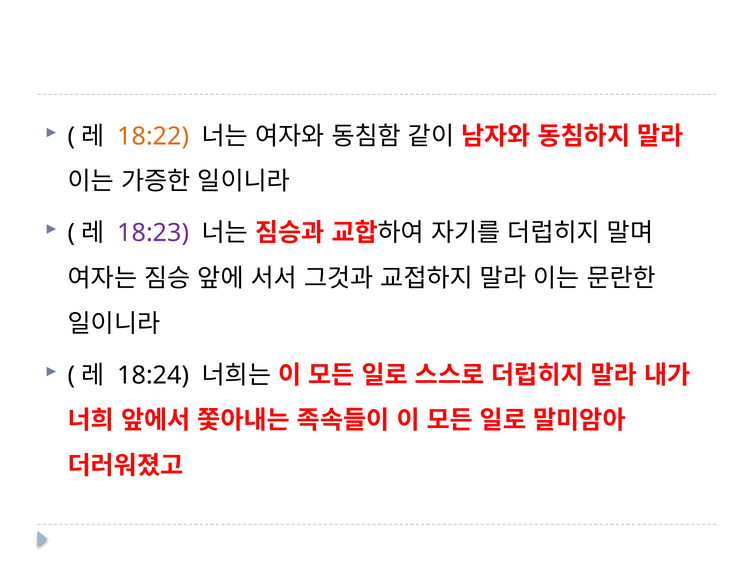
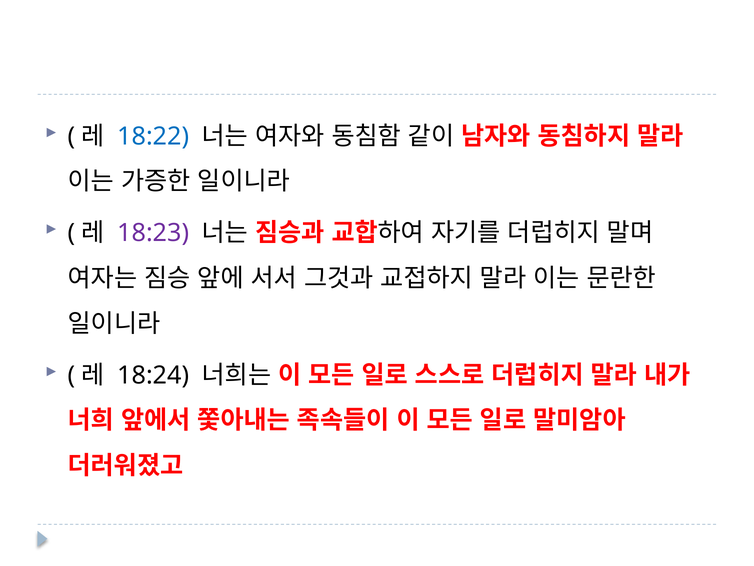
18:22 colour: orange -> blue
